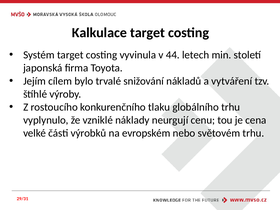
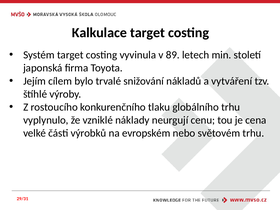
44: 44 -> 89
